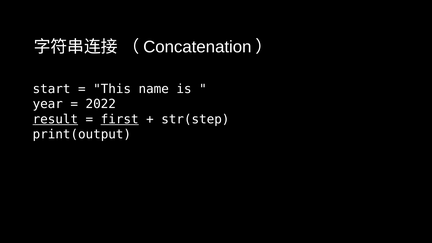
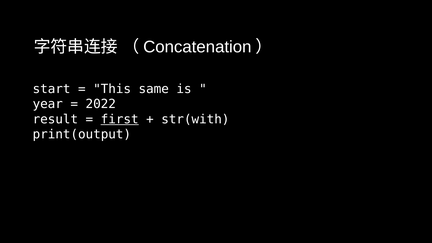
name: name -> same
result underline: present -> none
str(step: str(step -> str(with
